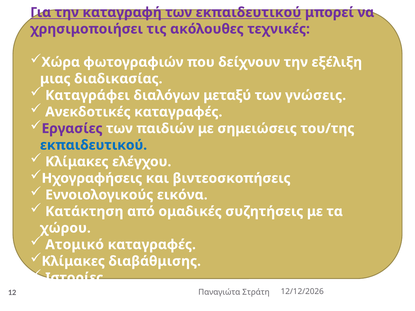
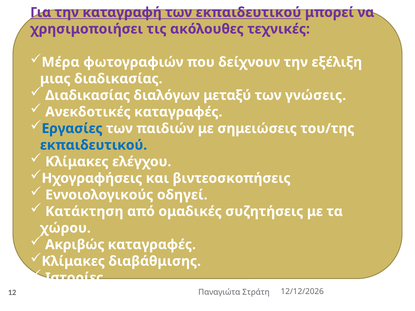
Χώρα: Χώρα -> Μέρα
Καταγράφει at (88, 95): Καταγράφει -> Διαδικασίας
Εργασίες colour: purple -> blue
εικόνα: εικόνα -> οδηγεί
Ατομικό: Ατομικό -> Ακριβώς
